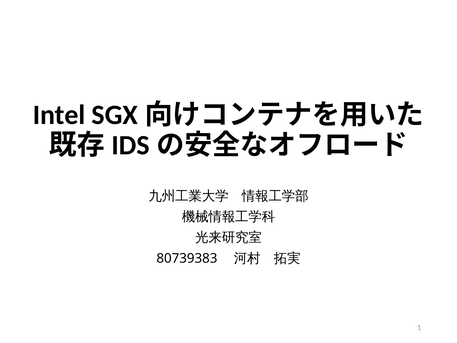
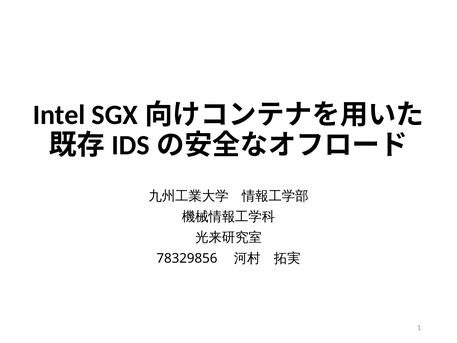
80739383: 80739383 -> 78329856
